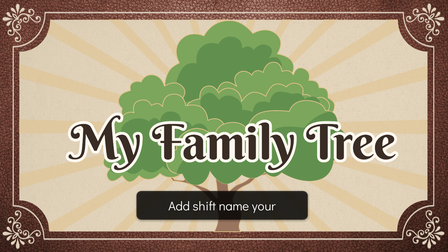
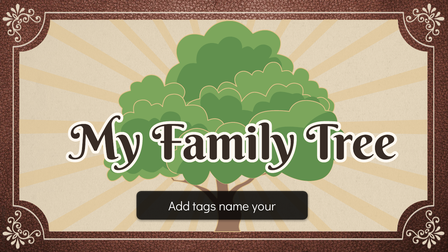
shift: shift -> tags
